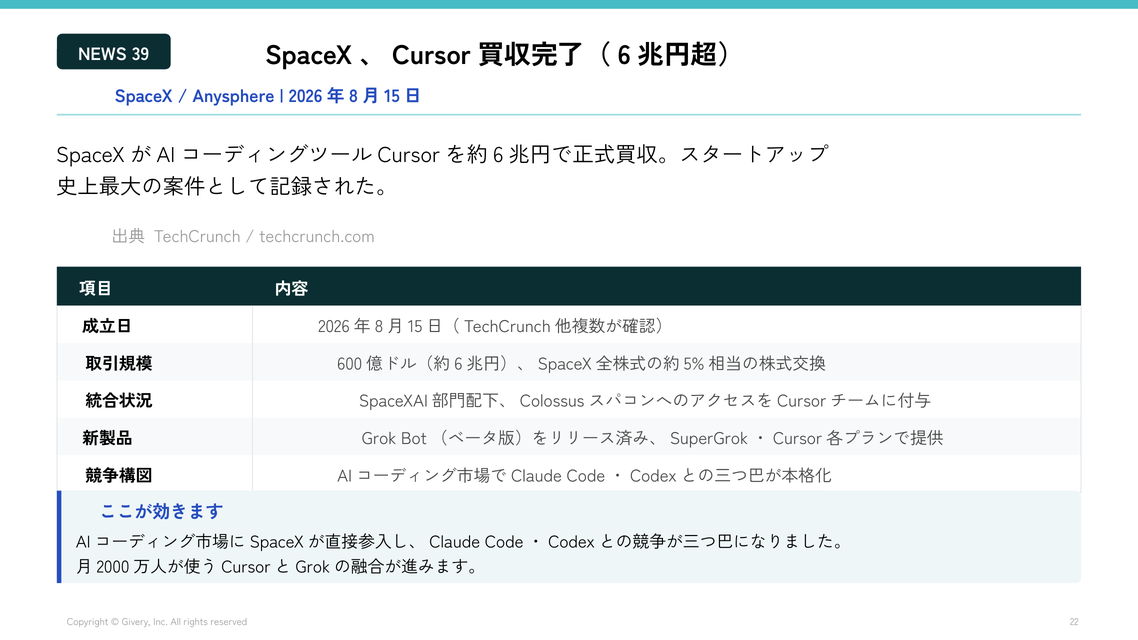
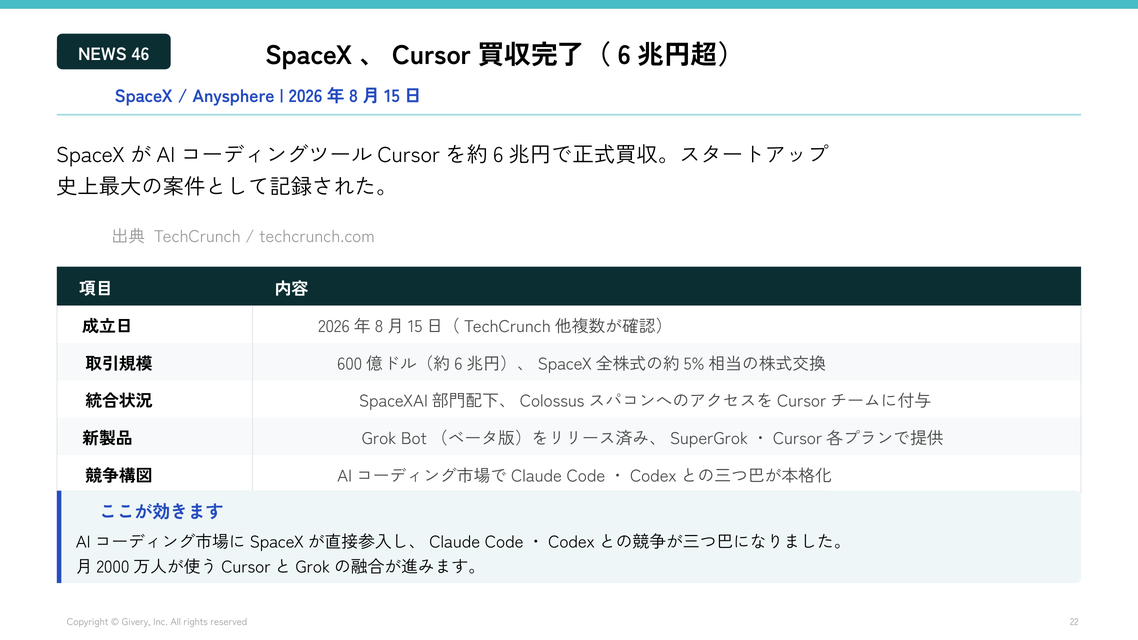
39: 39 -> 46
